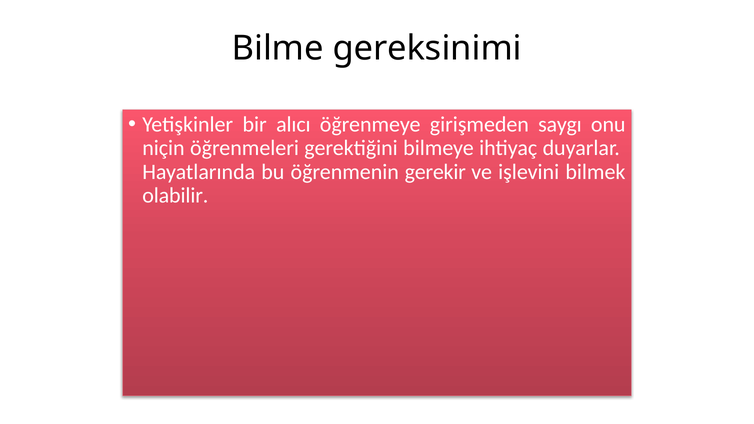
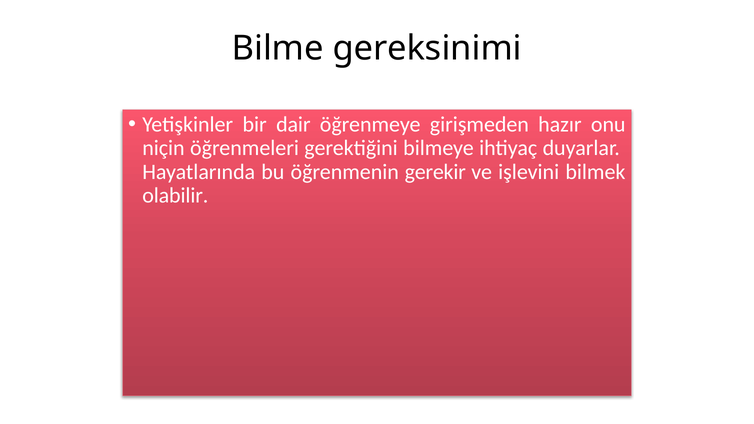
alıcı: alıcı -> dair
saygı: saygı -> hazır
